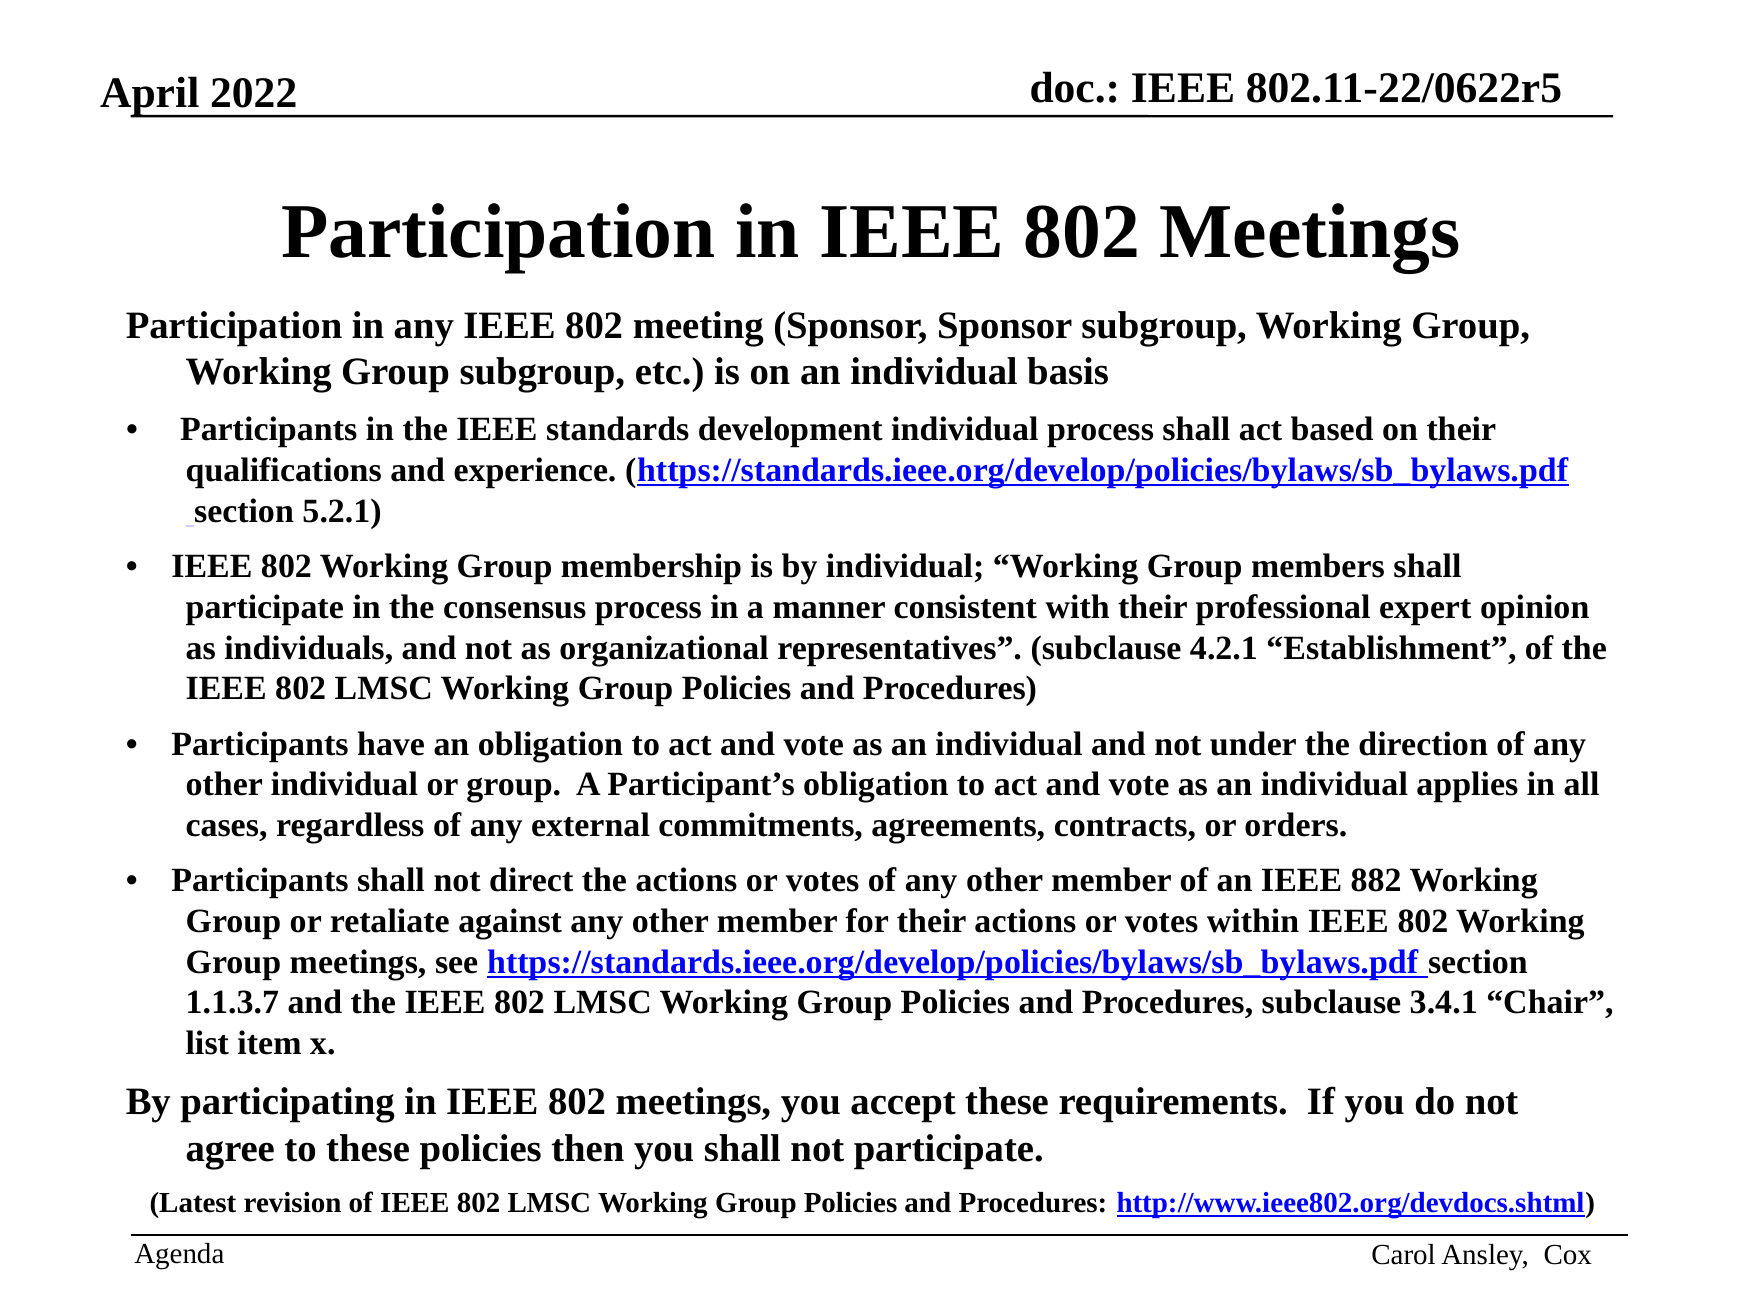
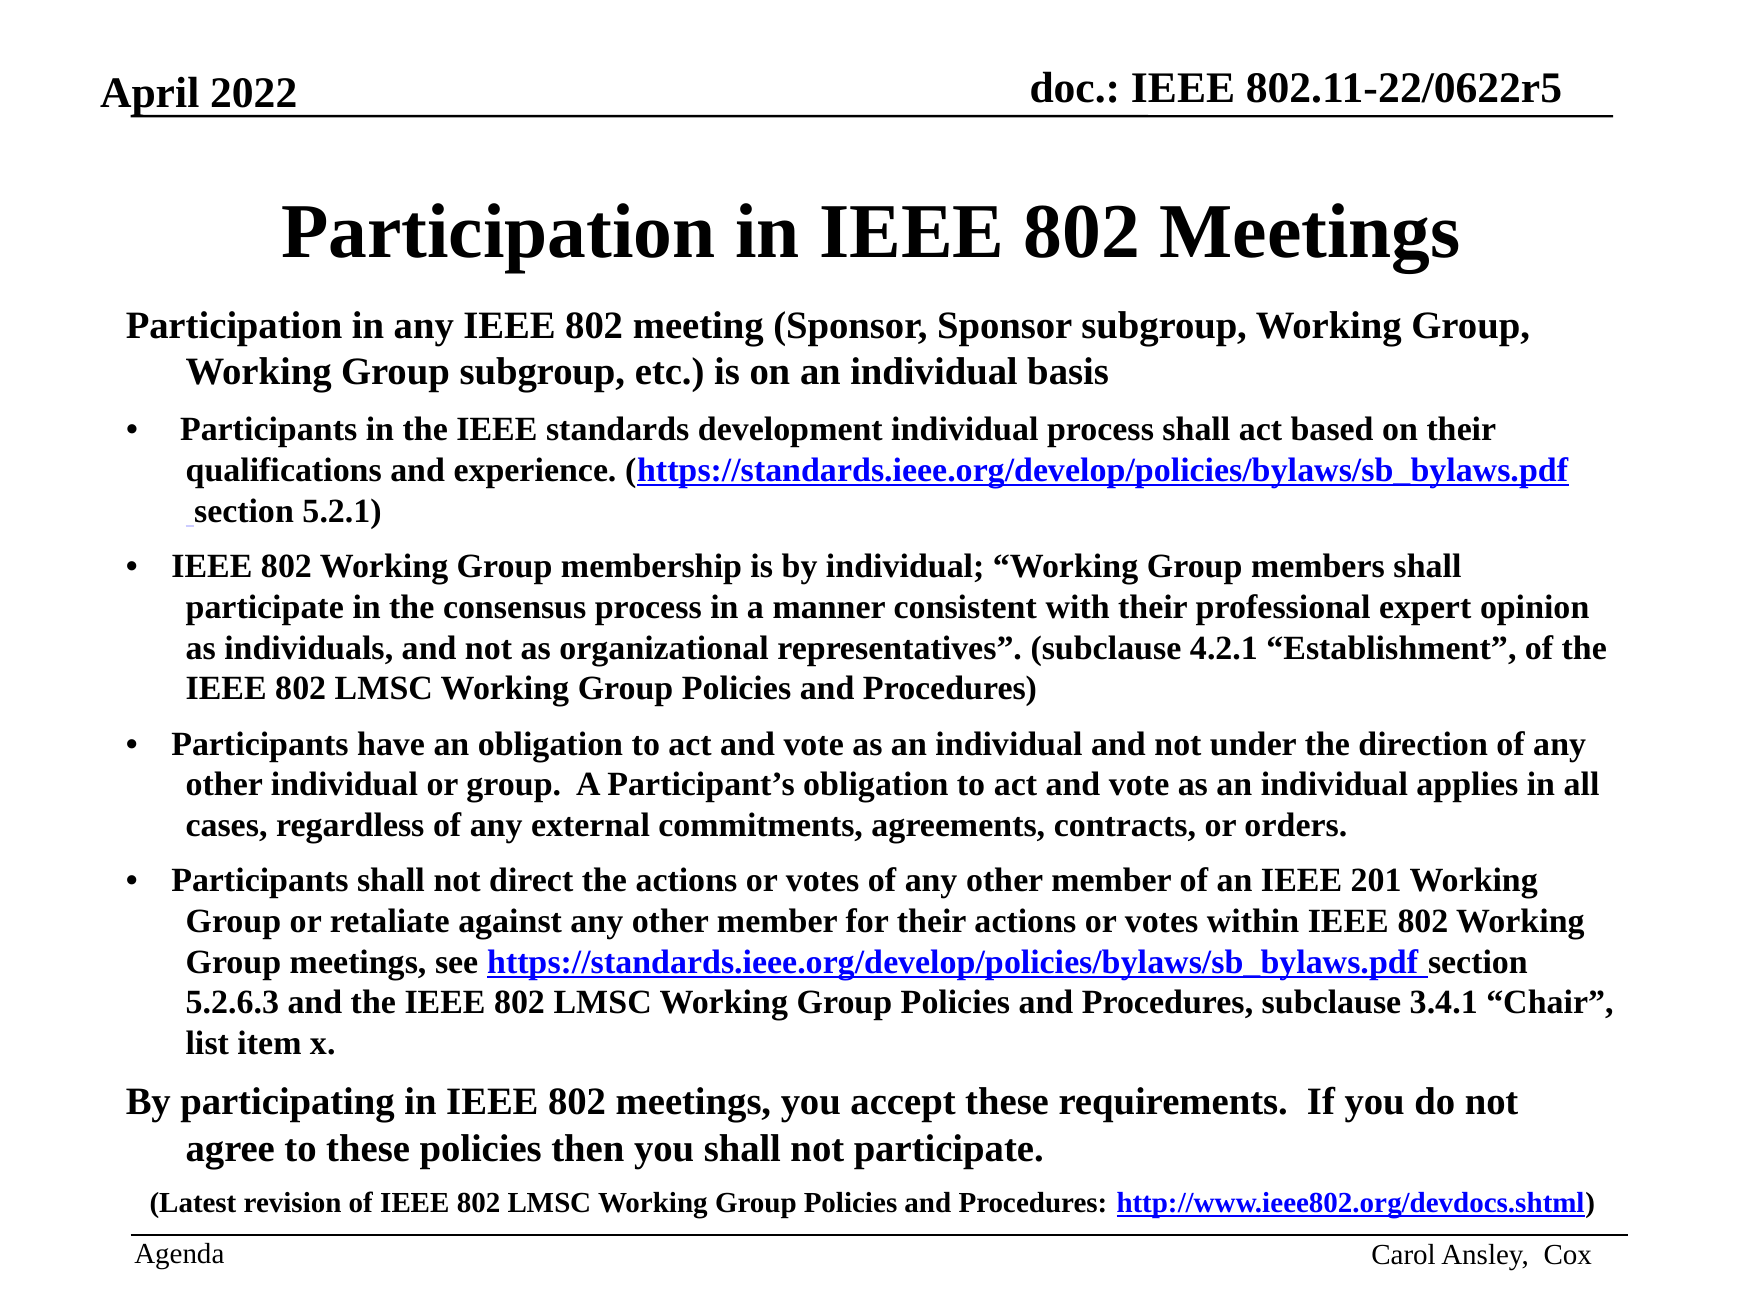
882: 882 -> 201
1.1.3.7: 1.1.3.7 -> 5.2.6.3
